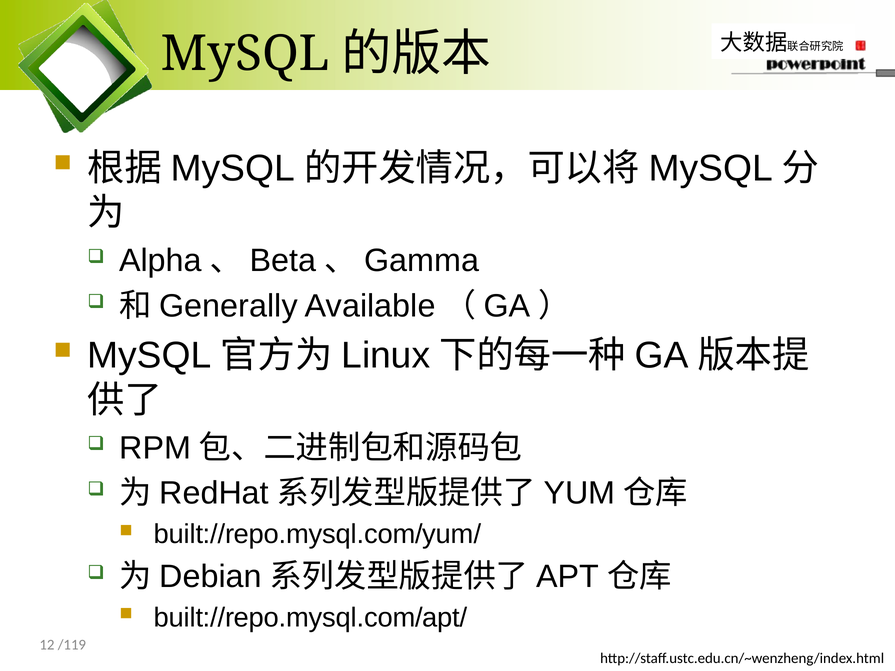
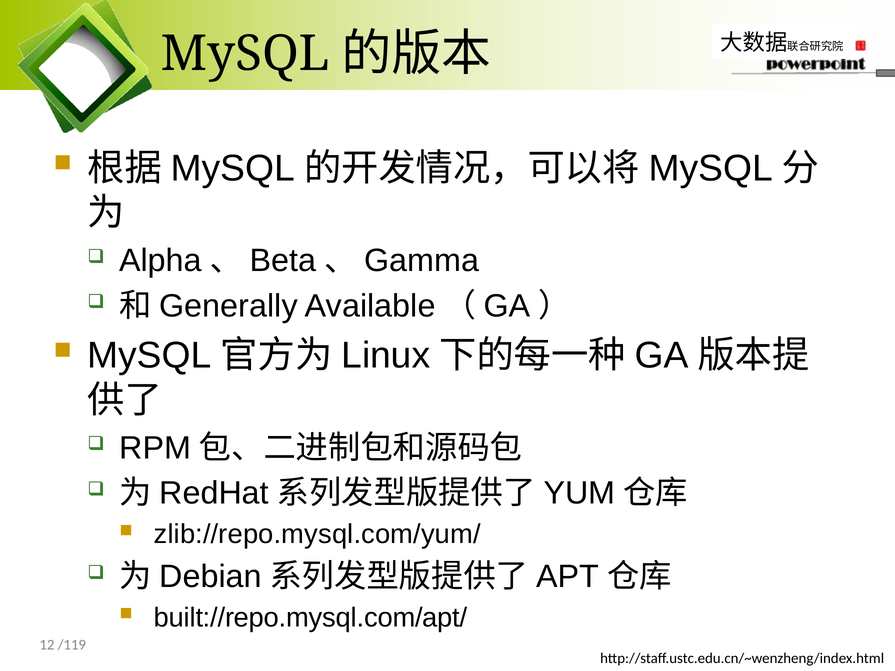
built://repo.mysql.com/yum/: built://repo.mysql.com/yum/ -> zlib://repo.mysql.com/yum/
